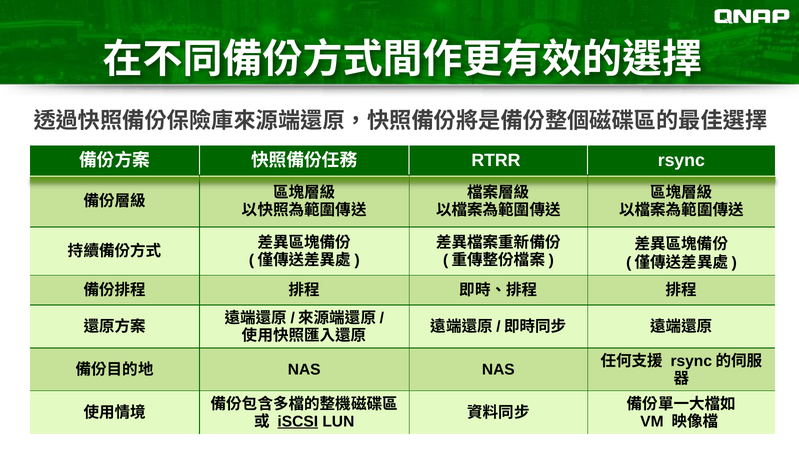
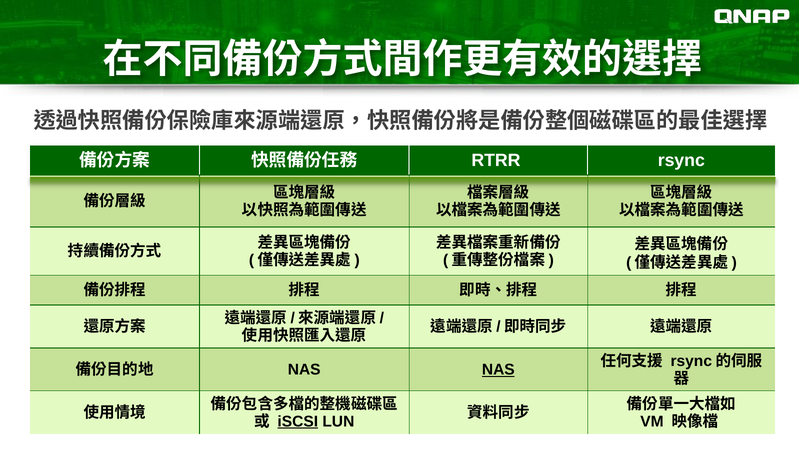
NAS at (498, 369) underline: none -> present
